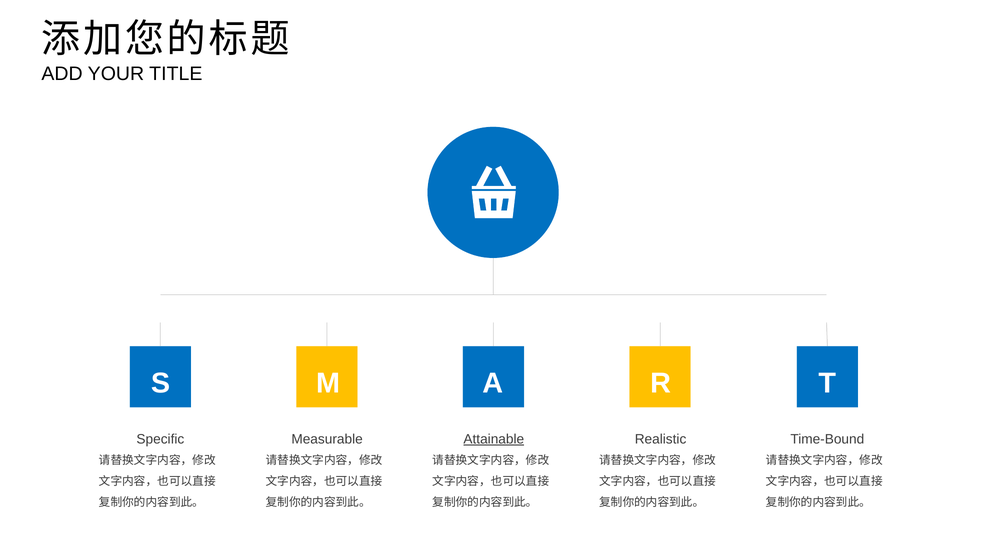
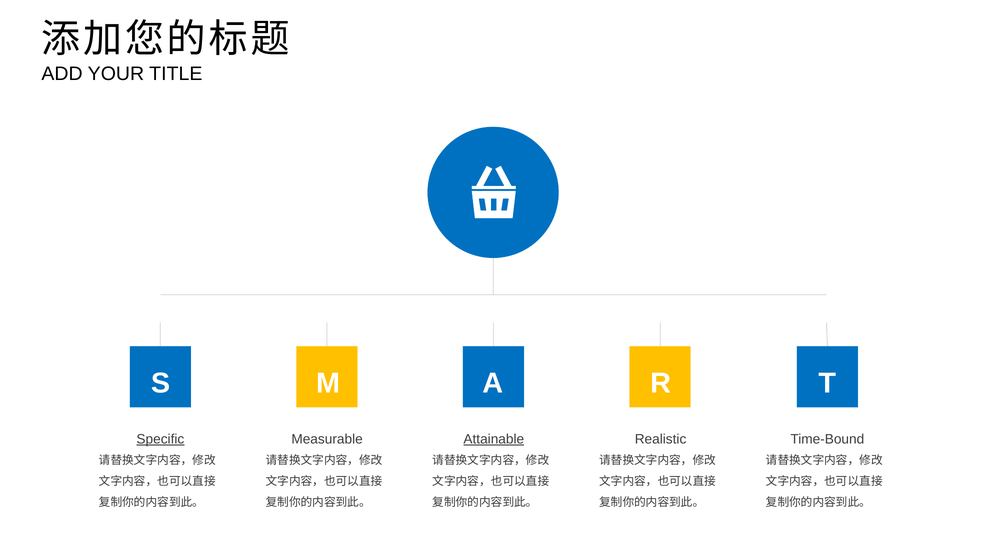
Specific underline: none -> present
